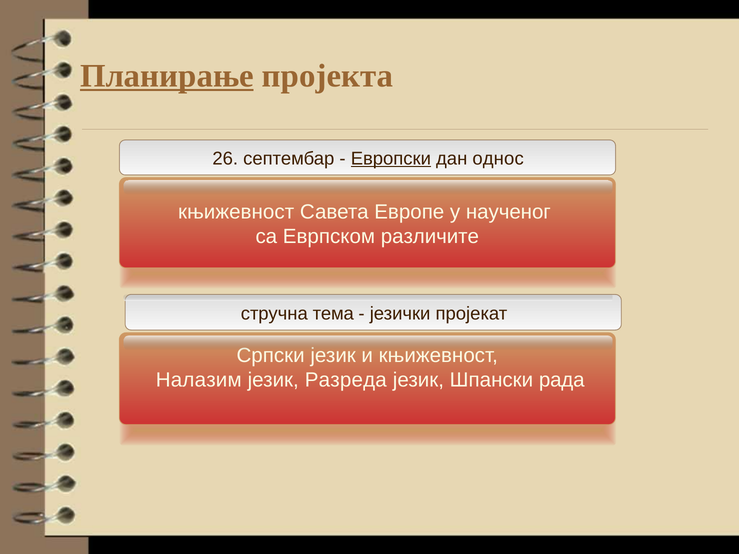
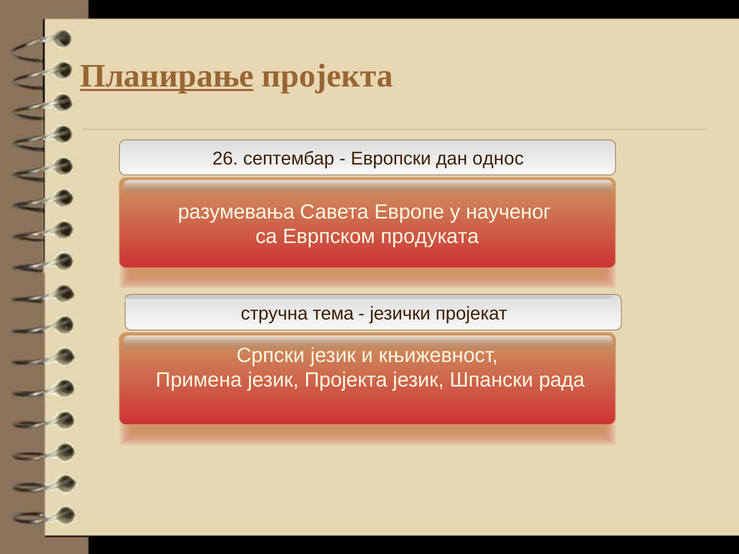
Европски underline: present -> none
књижевност at (236, 212): књижевност -> разумевања
различите: различите -> продуката
Налазим: Налазим -> Примена
језик Разреда: Разреда -> Пројекта
